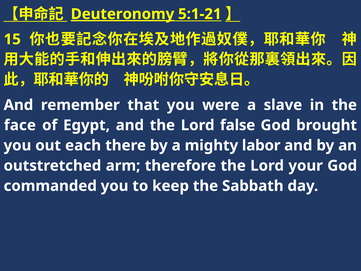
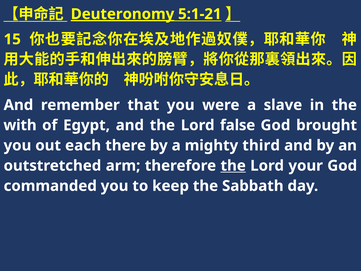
face: face -> with
labor: labor -> third
the at (233, 166) underline: none -> present
